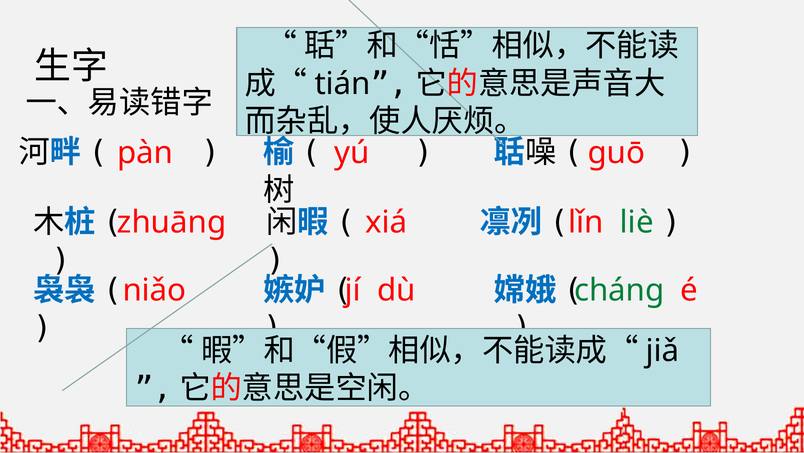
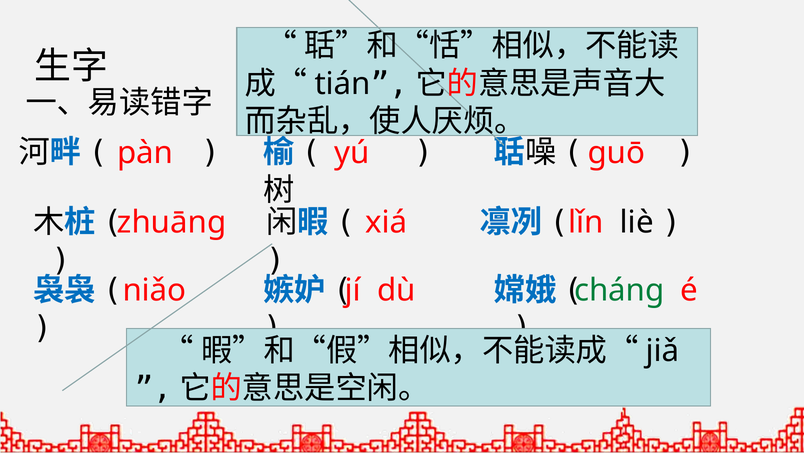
liè colour: green -> black
